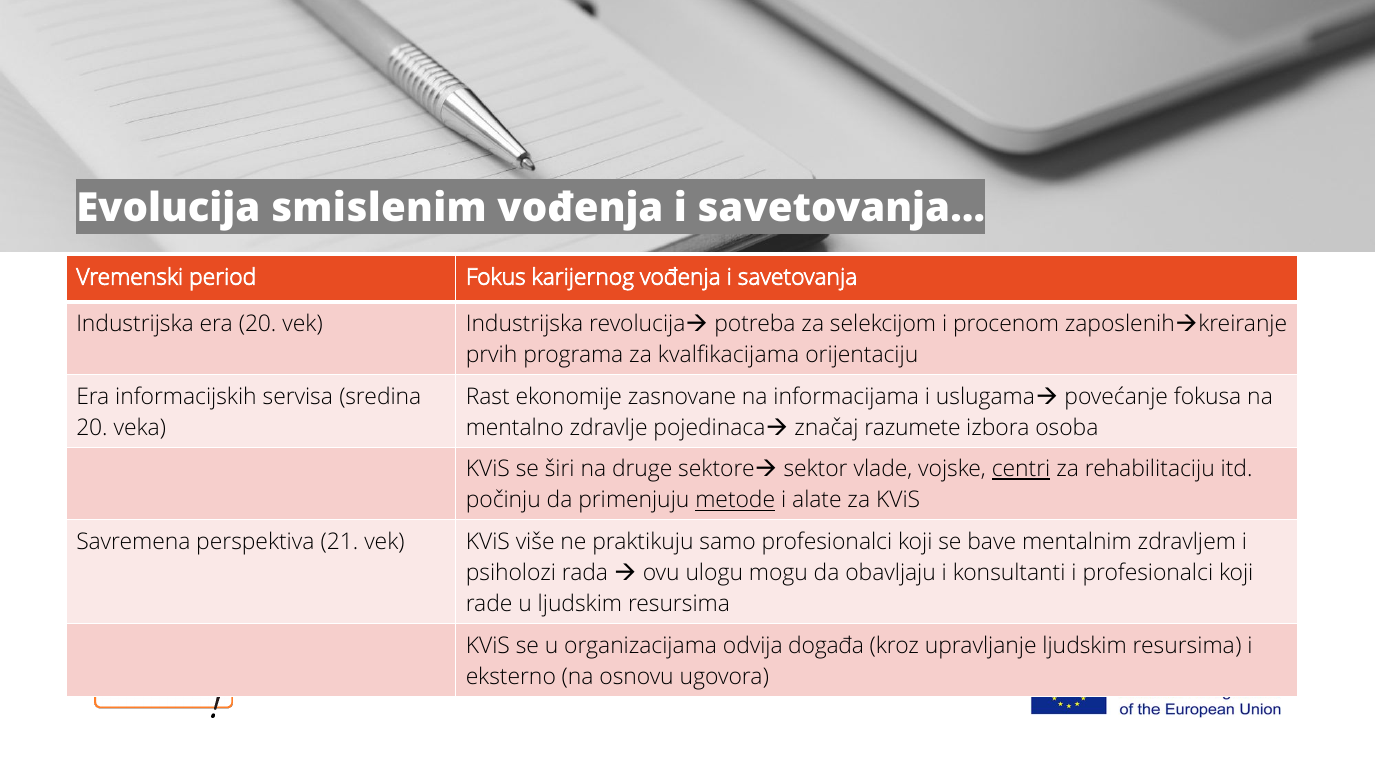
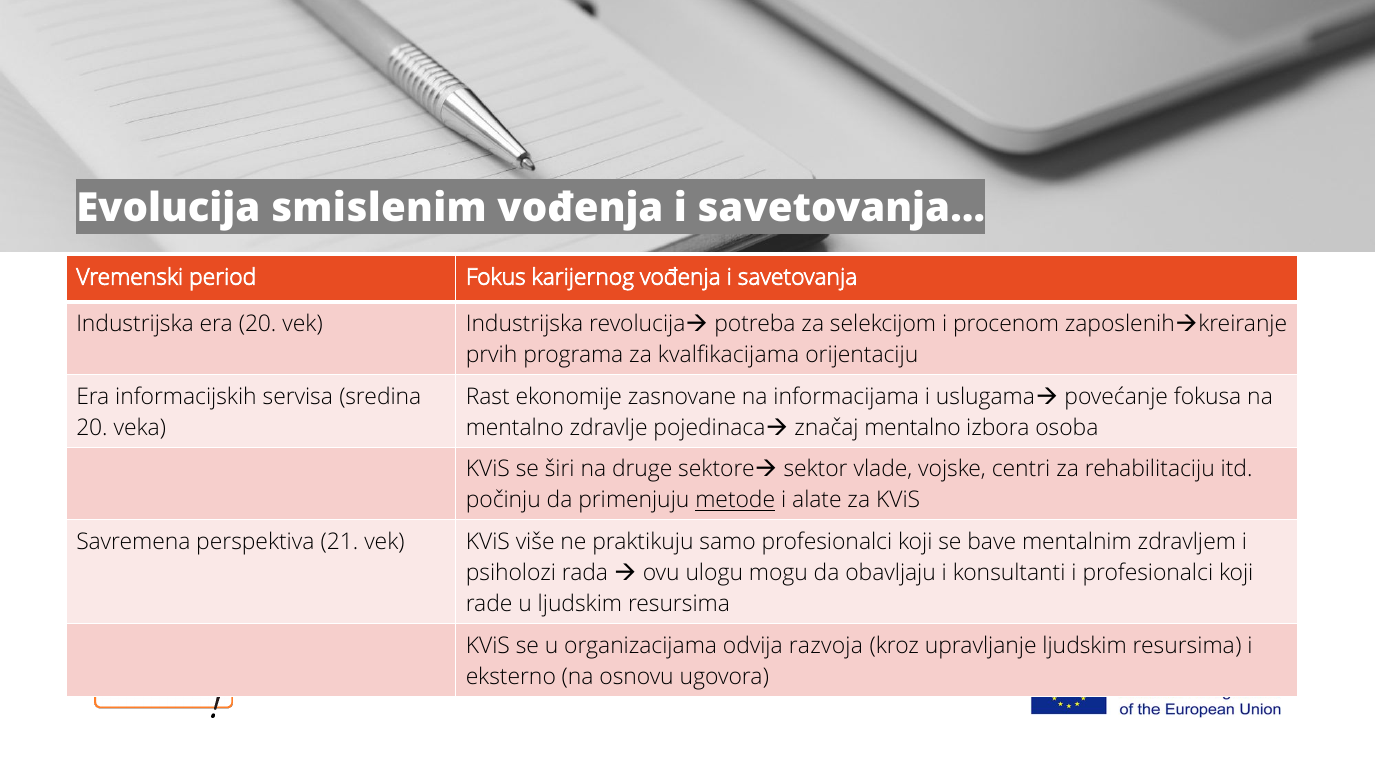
značaj razumete: razumete -> mentalno
centri underline: present -> none
događa: događa -> razvoja
